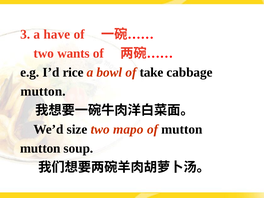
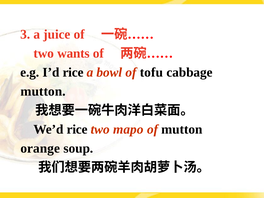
have: have -> juice
take: take -> tofu
We’d size: size -> rice
mutton at (40, 148): mutton -> orange
